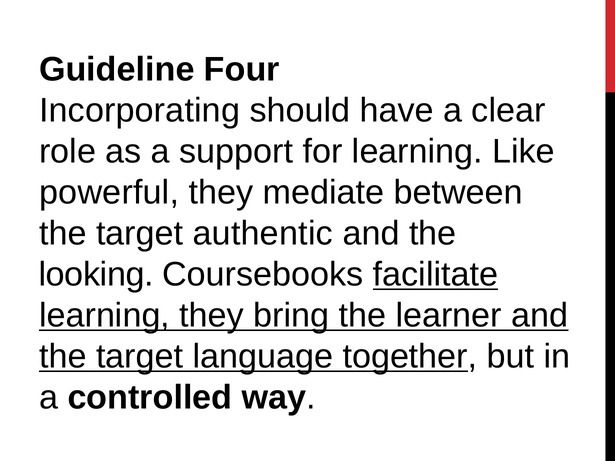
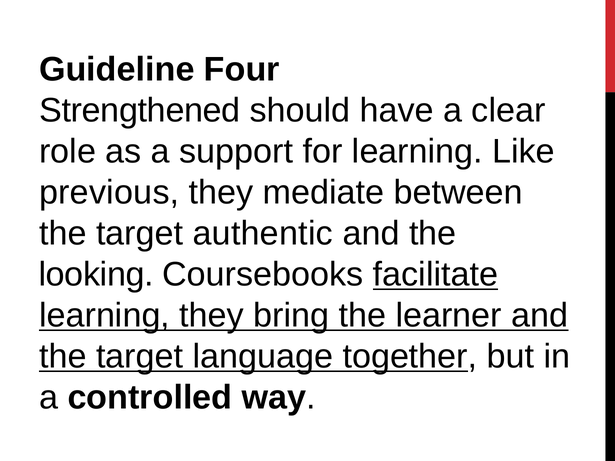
Incorporating: Incorporating -> Strengthened
powerful: powerful -> previous
